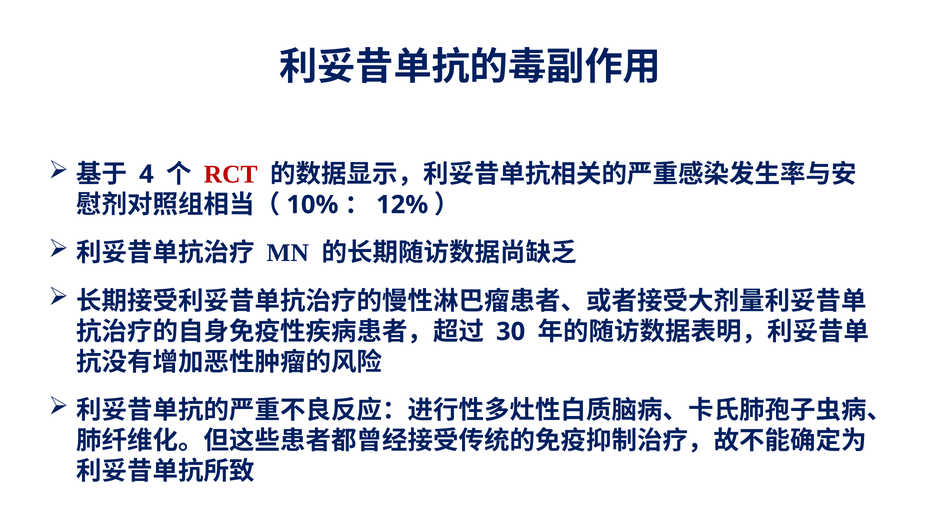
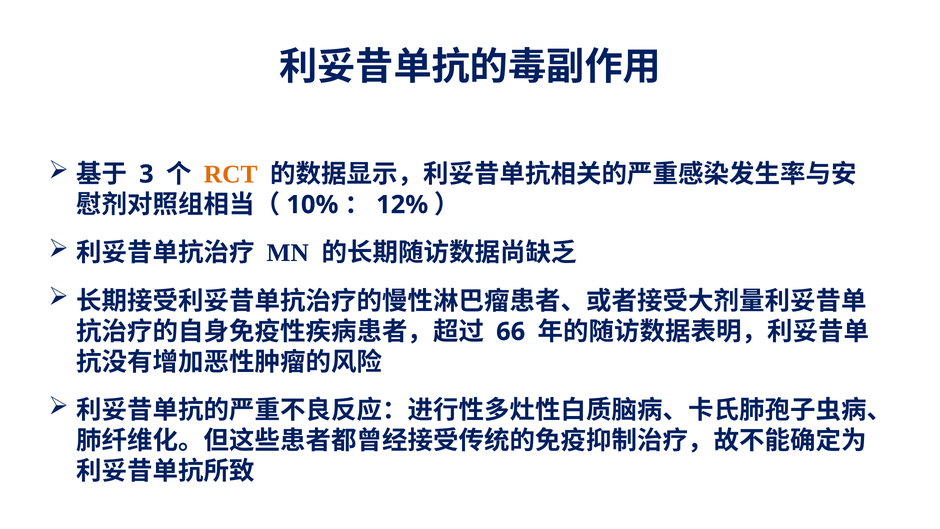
4: 4 -> 3
RCT colour: red -> orange
30: 30 -> 66
